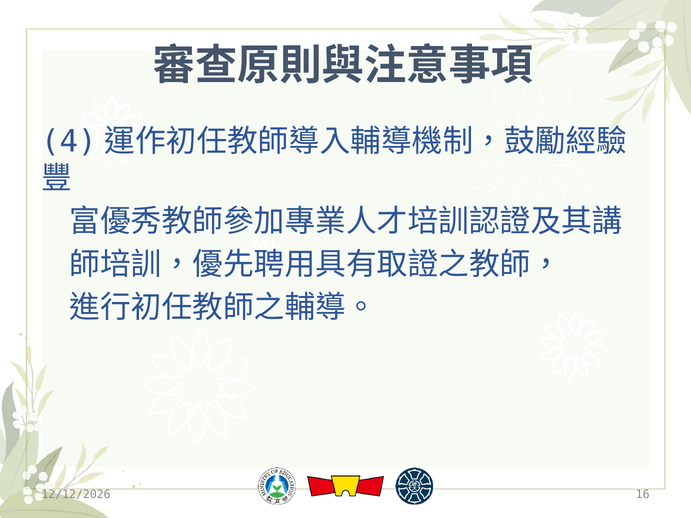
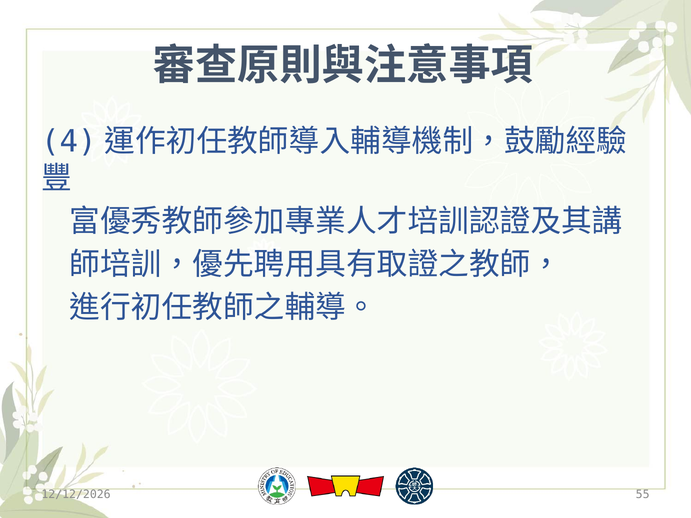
16: 16 -> 55
